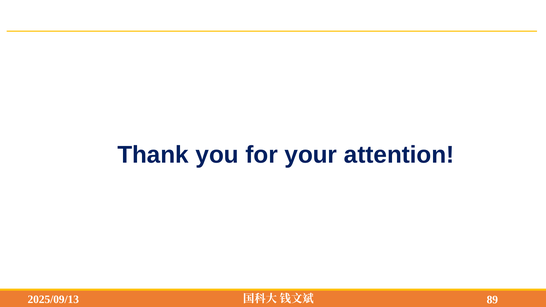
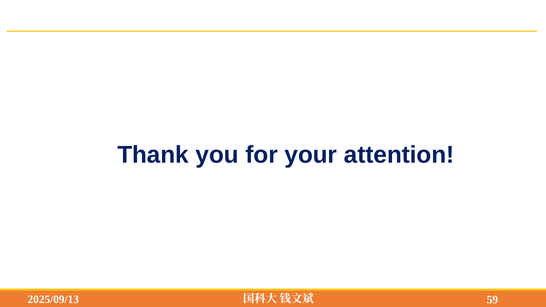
89: 89 -> 59
